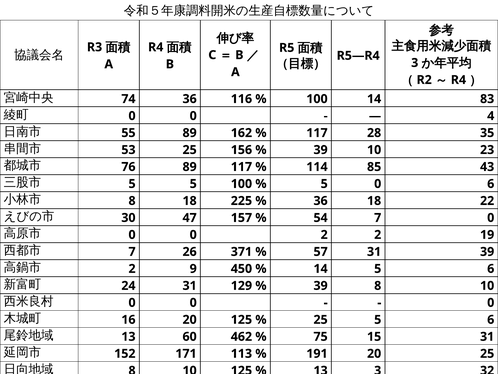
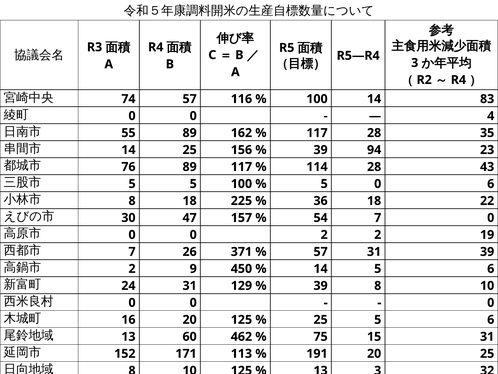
74 36: 36 -> 57
53 at (128, 150): 53 -> 14
39 10: 10 -> 94
114 85: 85 -> 28
